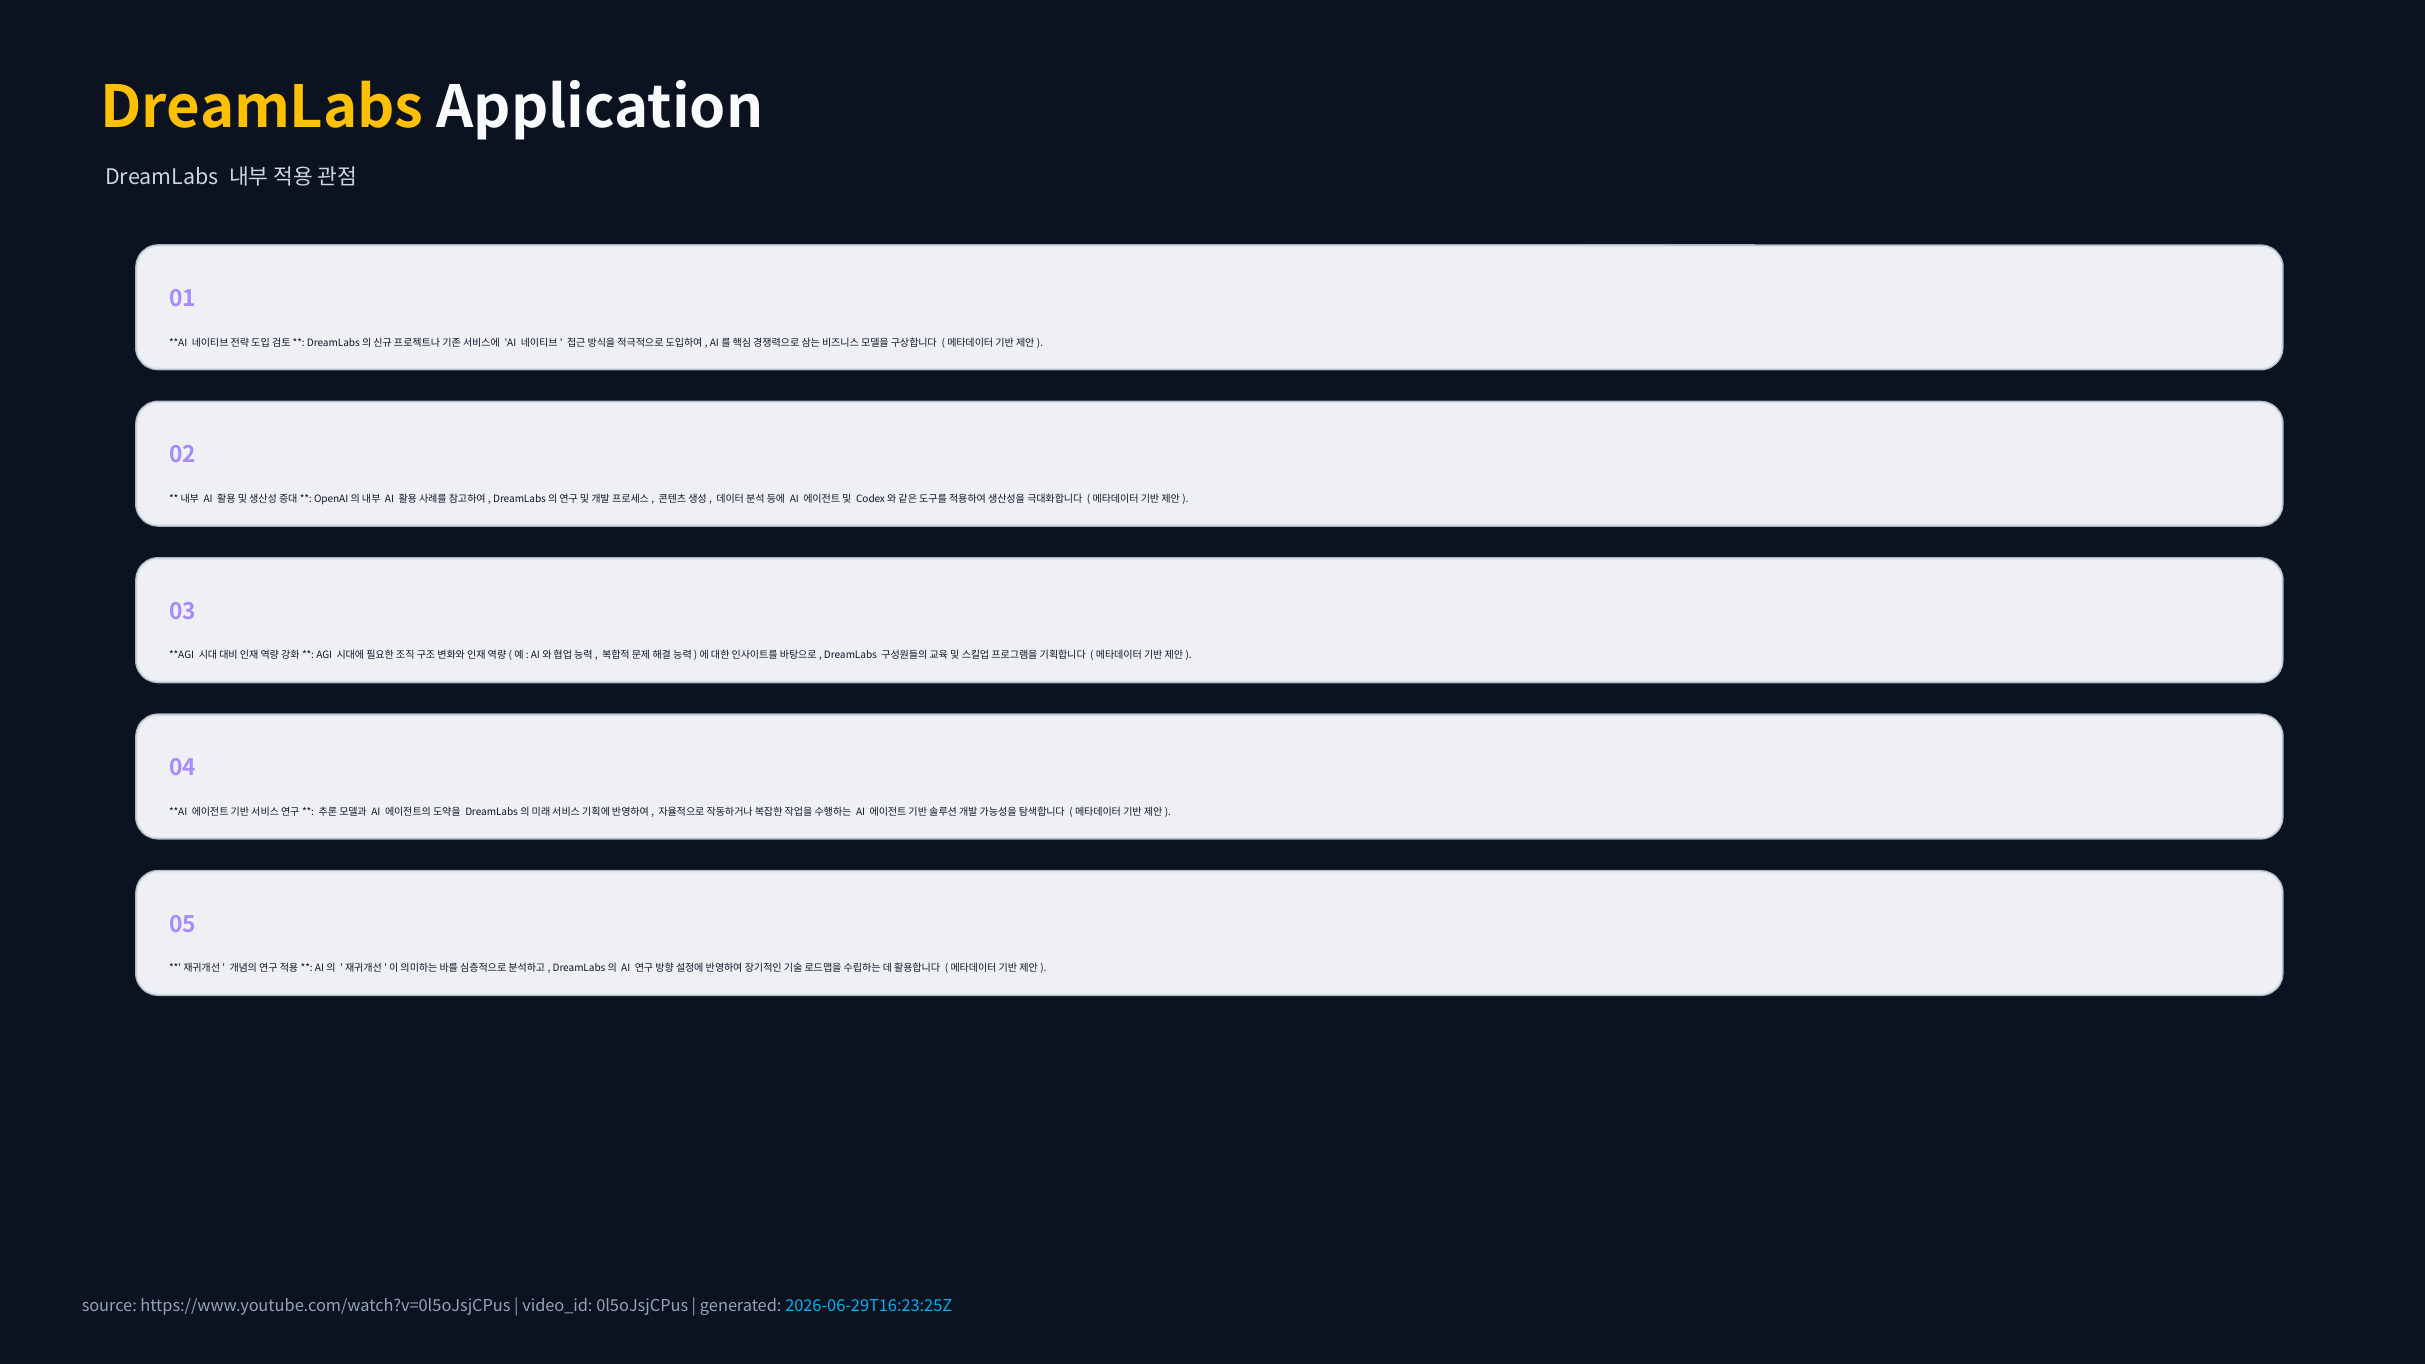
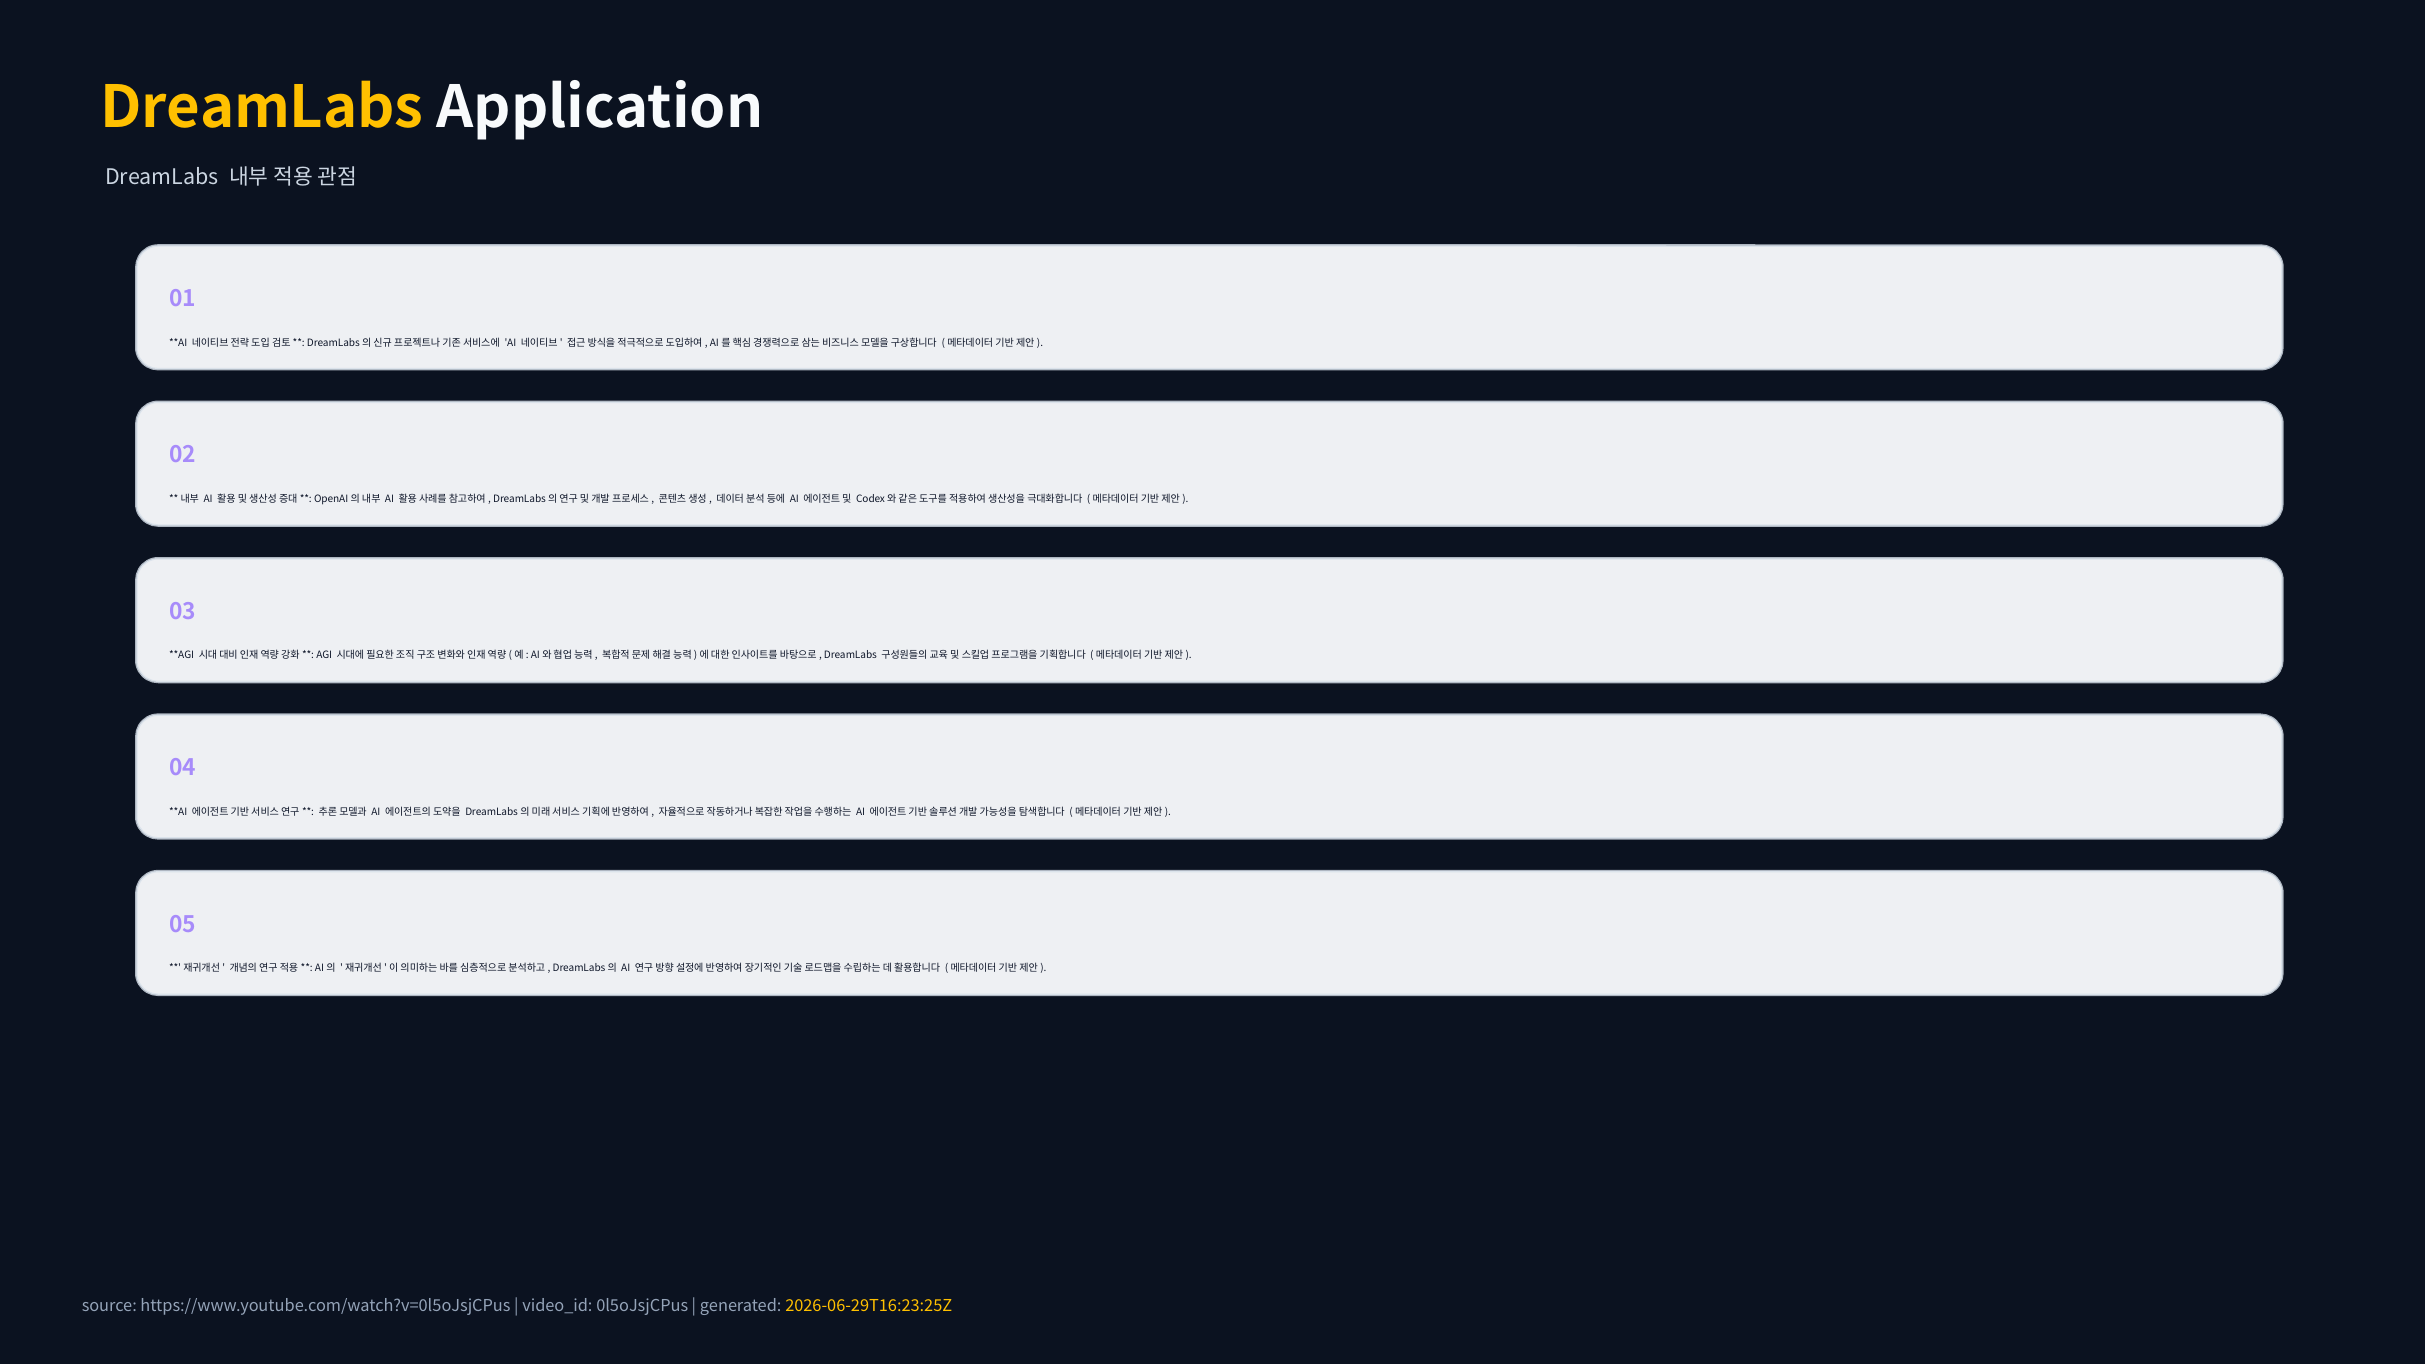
2026-06-29T16:23:25Z colour: light blue -> yellow
